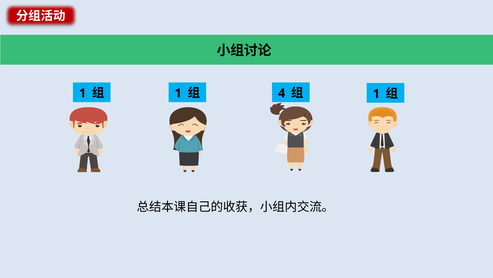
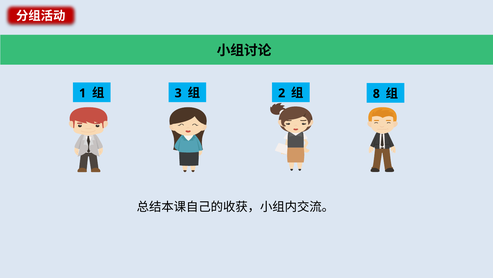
1 at (178, 93): 1 -> 3
4: 4 -> 2
1 at (376, 94): 1 -> 8
